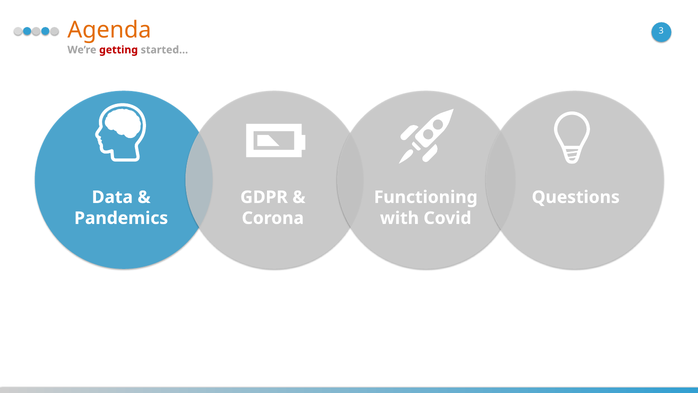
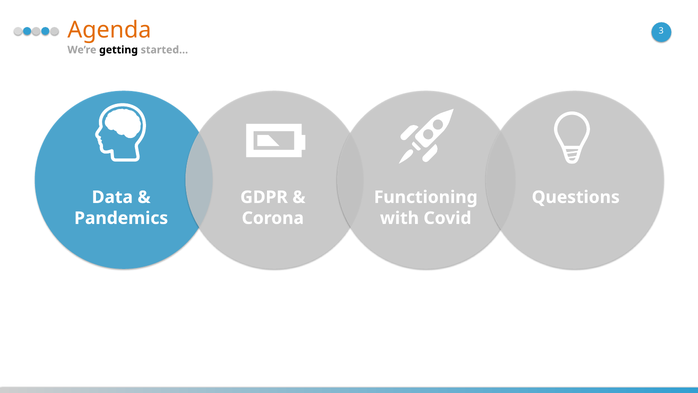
getting colour: red -> black
